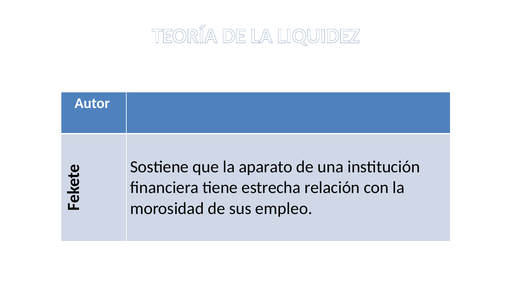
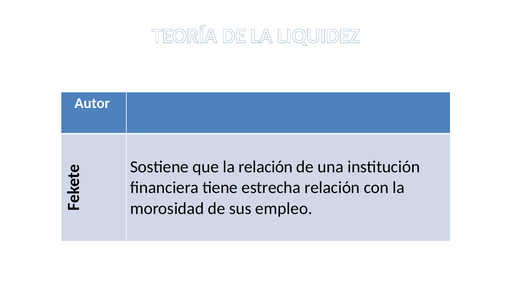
la aparato: aparato -> relación
